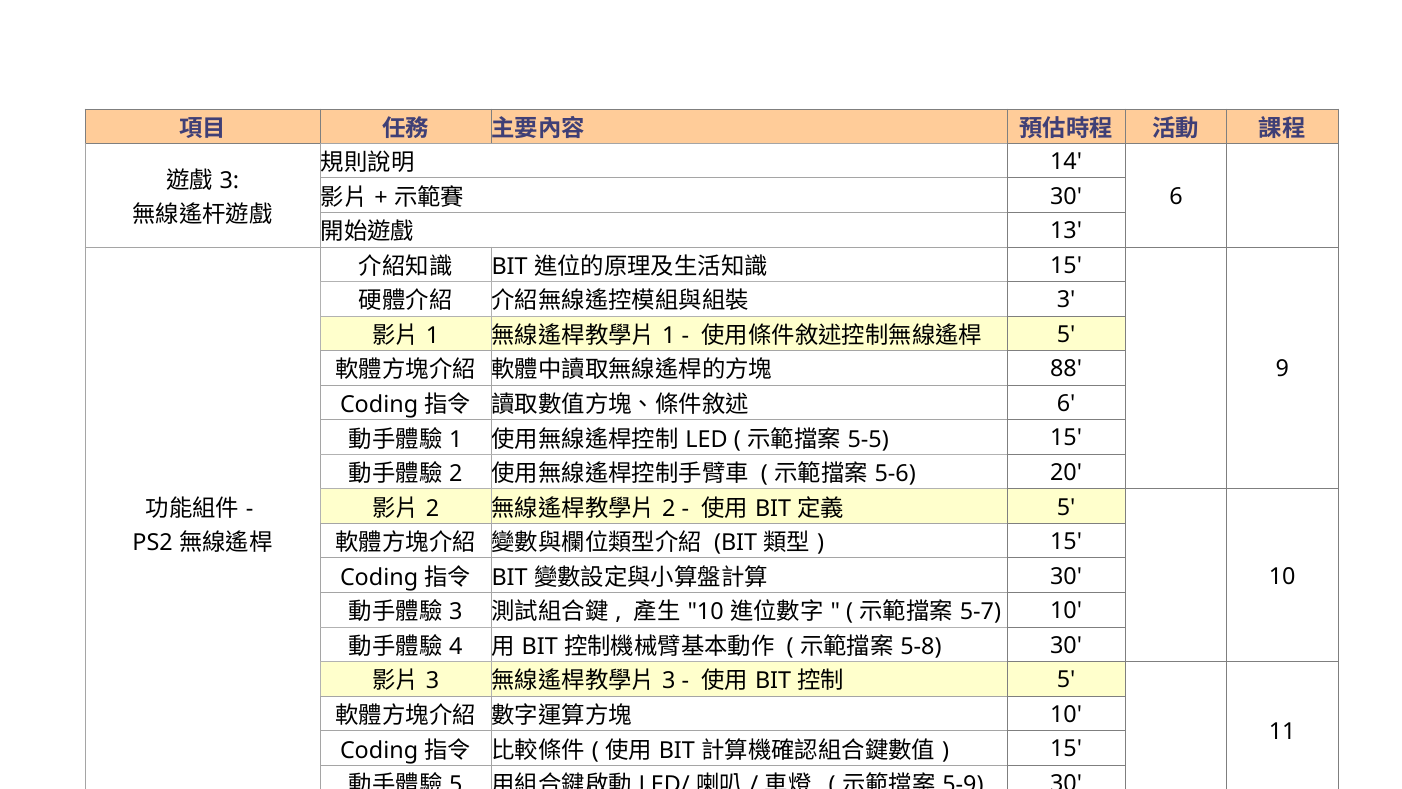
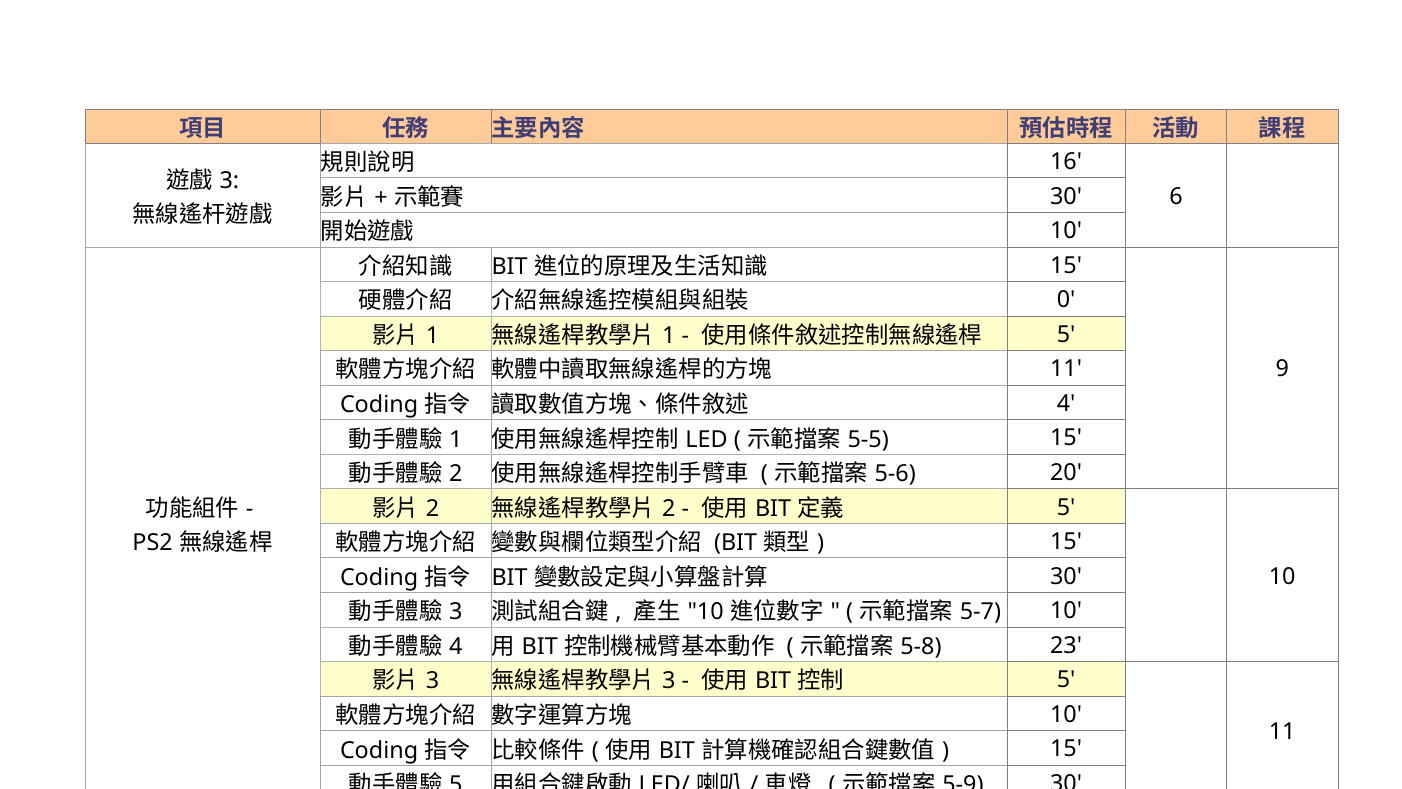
14: 14 -> 16
13 at (1066, 231): 13 -> 10
3 at (1066, 300): 3 -> 0
88 at (1066, 369): 88 -> 11
6 at (1066, 403): 6 -> 4
30 at (1066, 645): 30 -> 23
